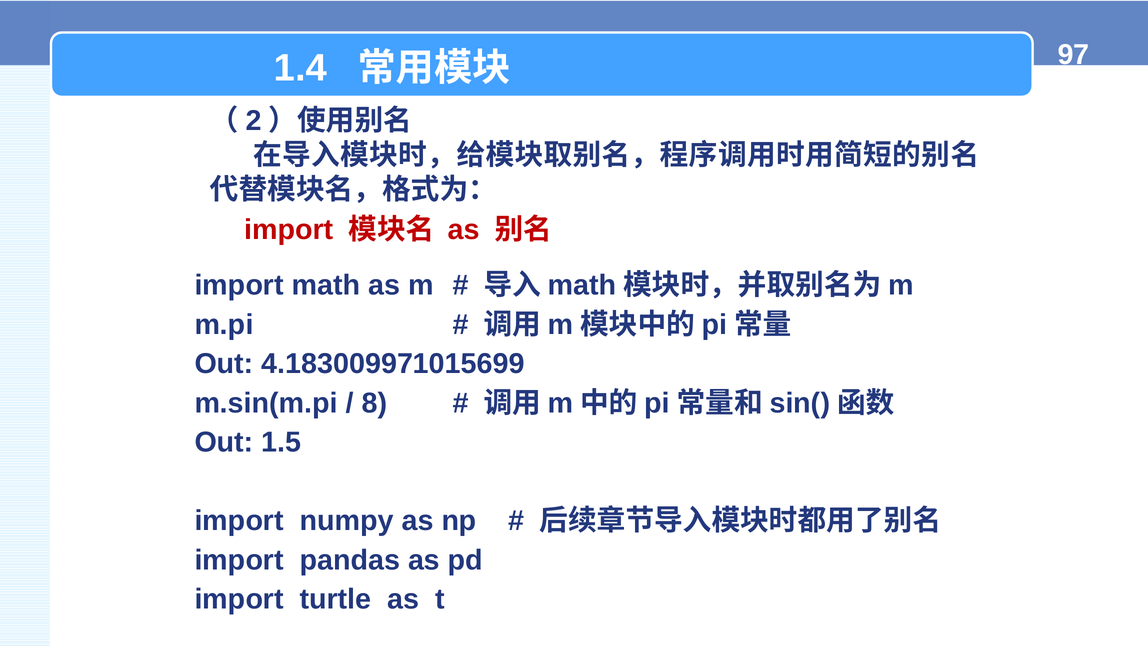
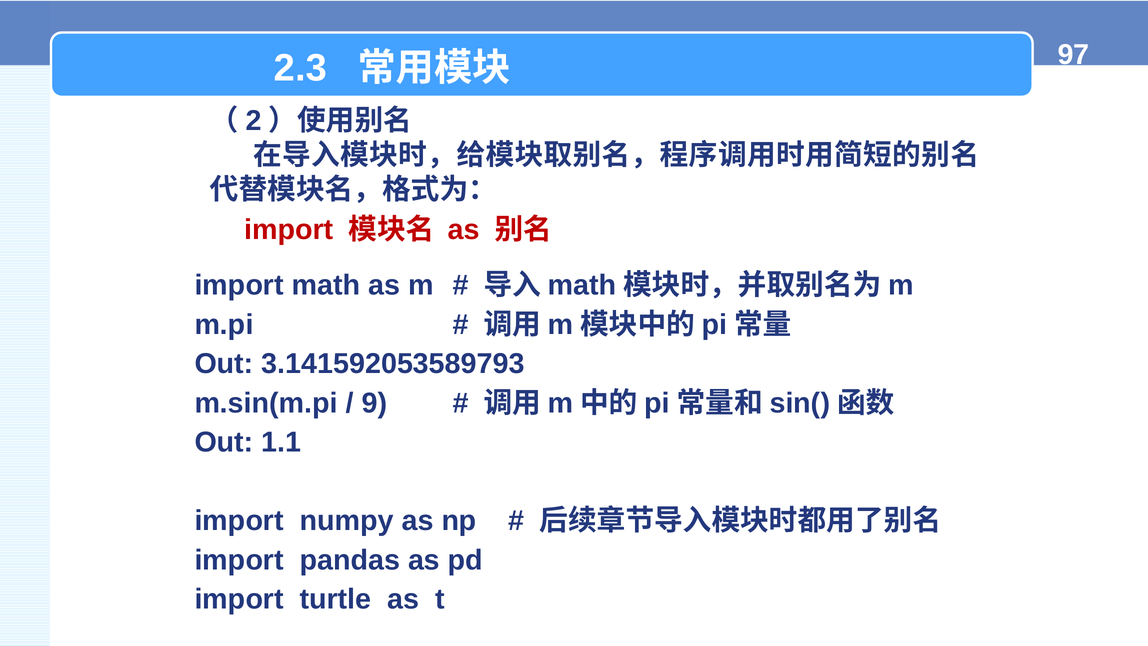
1.4: 1.4 -> 2.3
4.183009971015699: 4.183009971015699 -> 3.141592053589793
8: 8 -> 9
1.5: 1.5 -> 1.1
